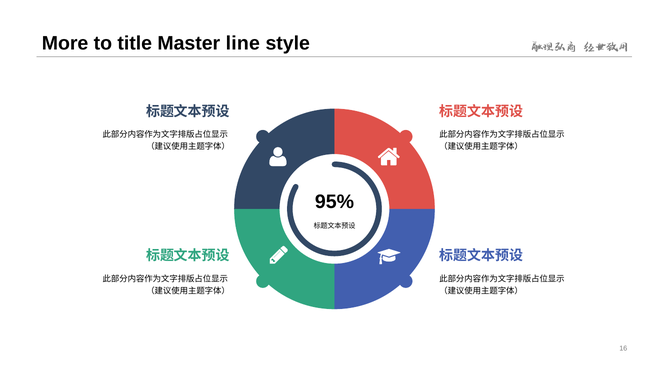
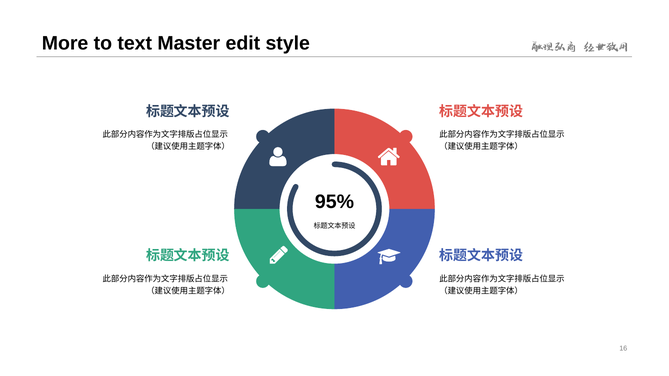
title: title -> text
line: line -> edit
